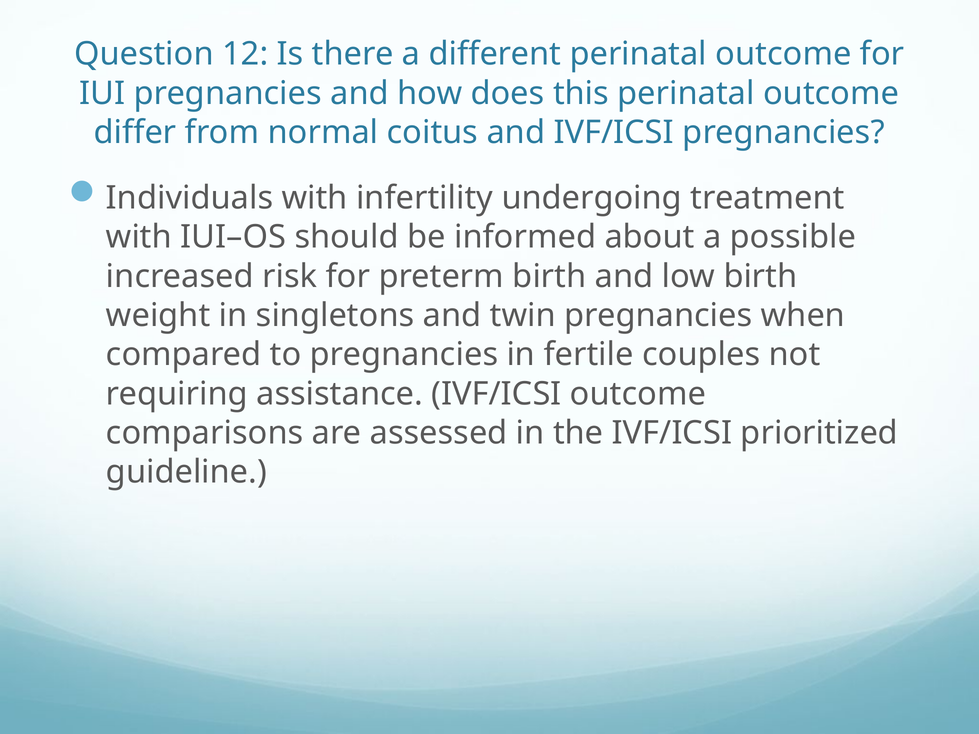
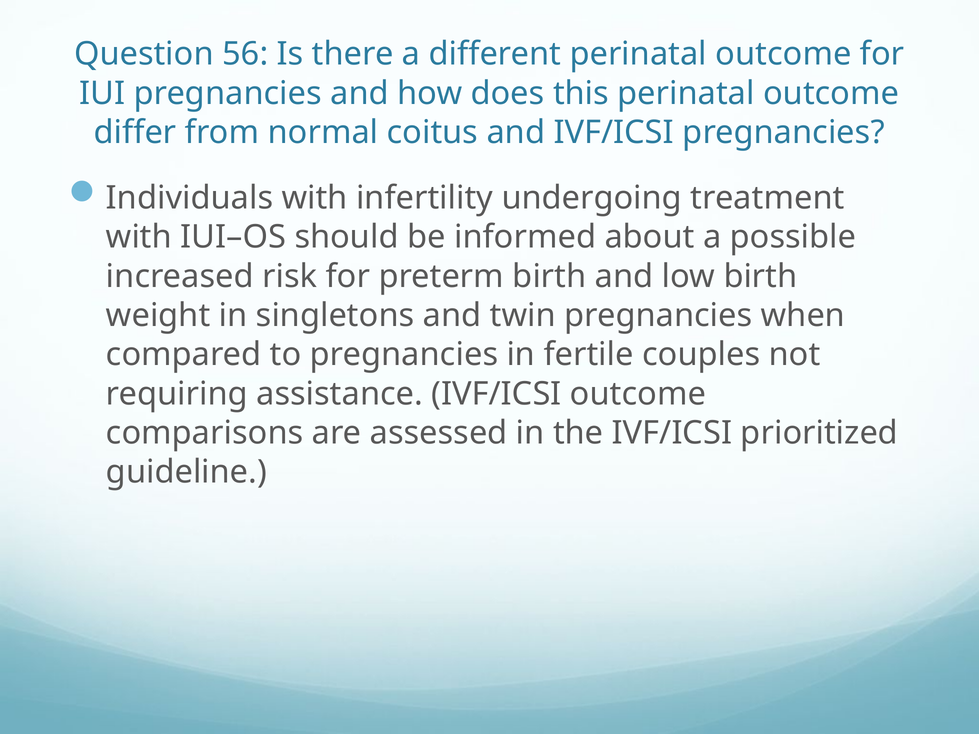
12: 12 -> 56
